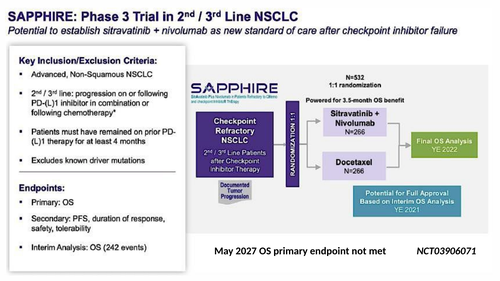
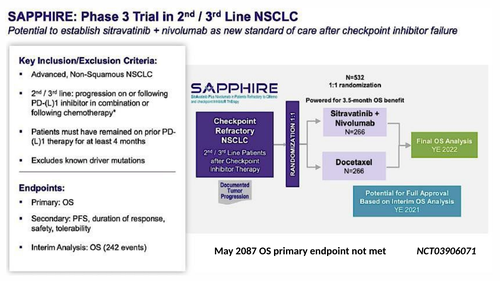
2027: 2027 -> 2087
